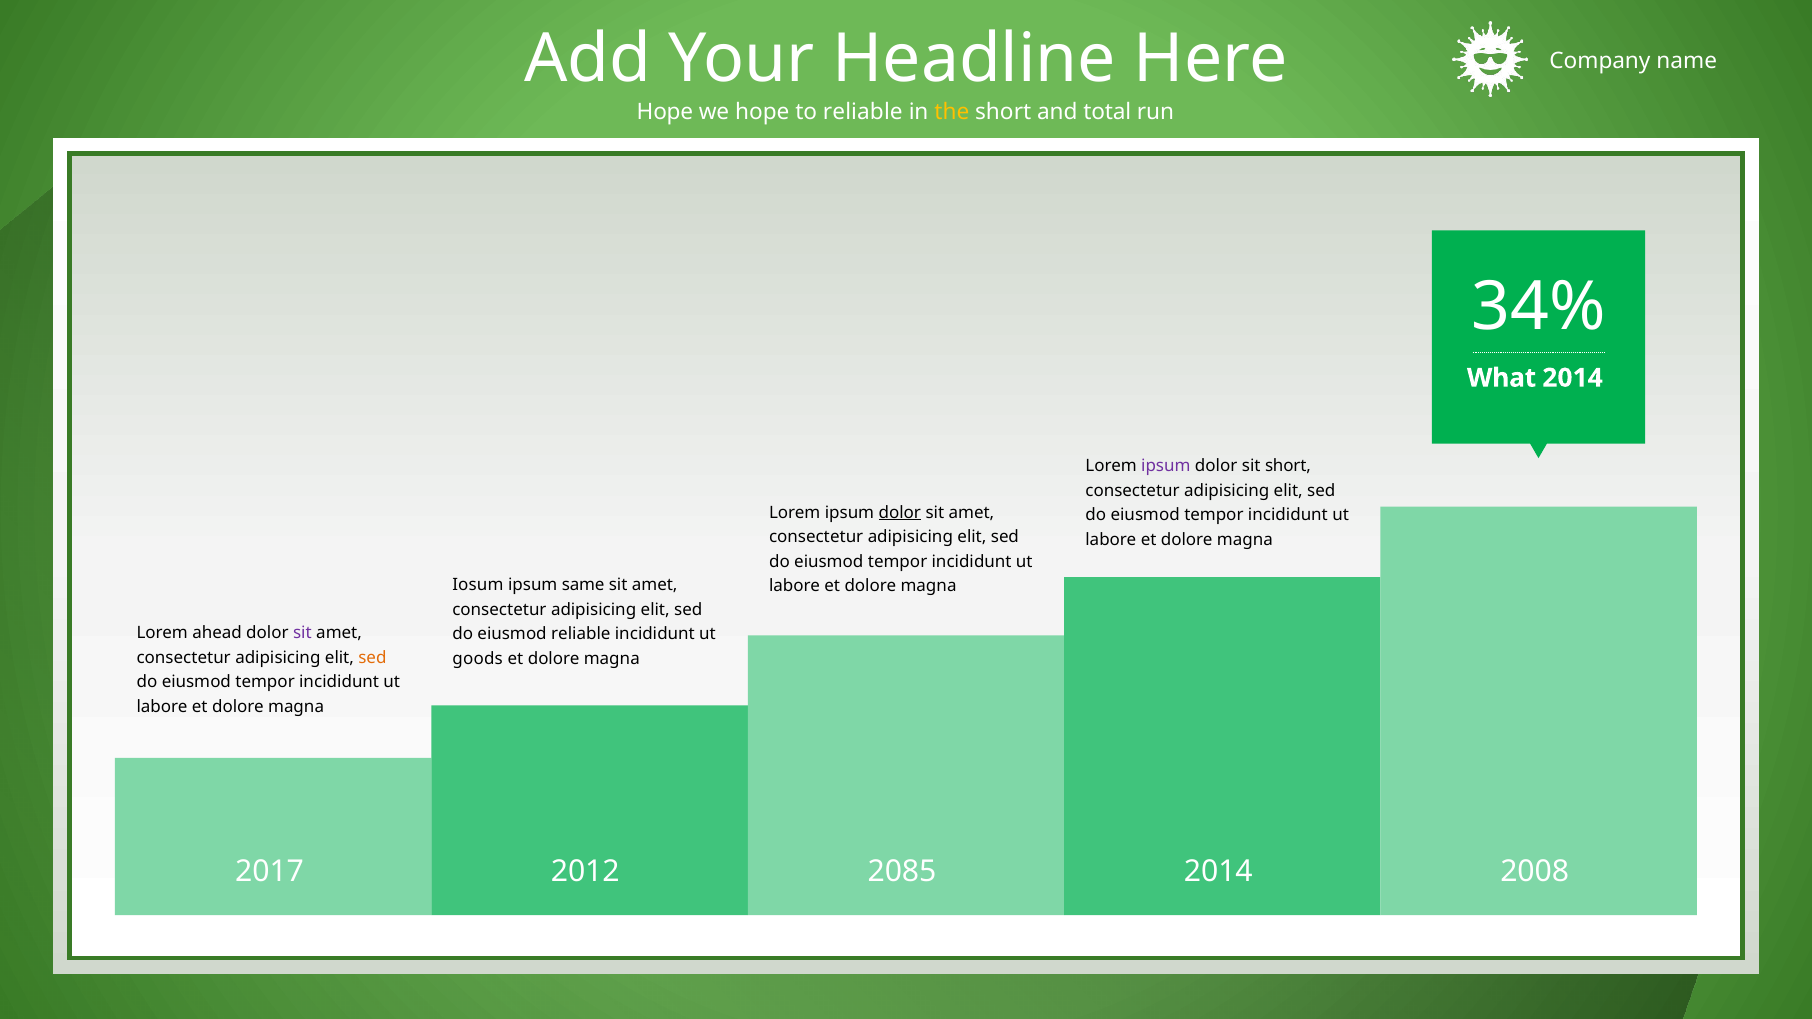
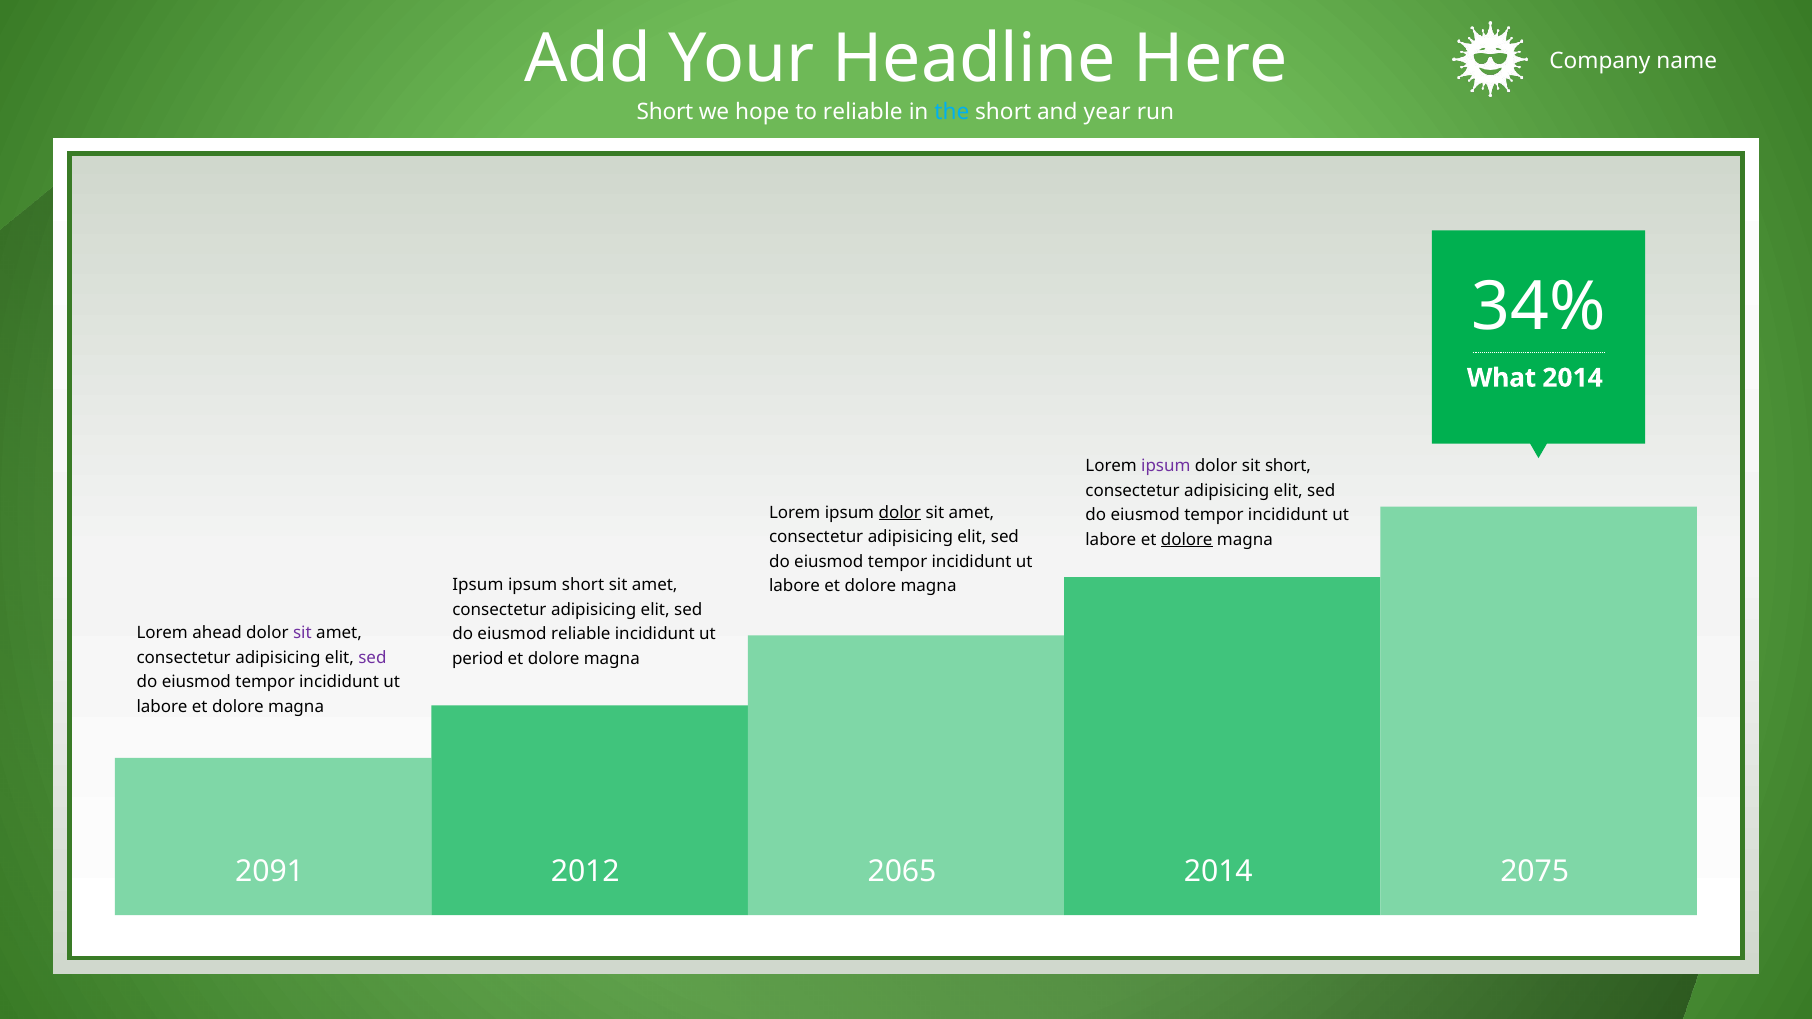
Hope at (665, 112): Hope -> Short
the colour: yellow -> light blue
total: total -> year
dolore at (1187, 540) underline: none -> present
Iosum at (478, 585): Iosum -> Ipsum
ipsum same: same -> short
sed at (372, 658) colour: orange -> purple
goods: goods -> period
2017: 2017 -> 2091
2085: 2085 -> 2065
2008: 2008 -> 2075
